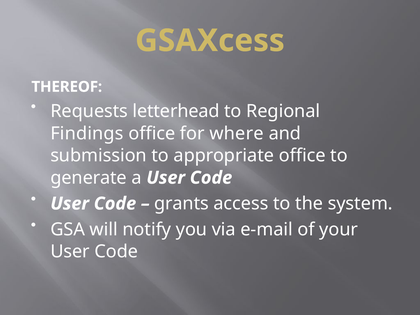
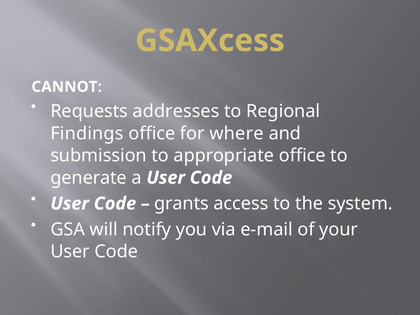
THEREOF: THEREOF -> CANNOT
letterhead: letterhead -> addresses
